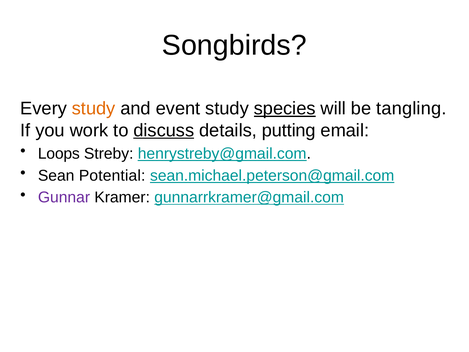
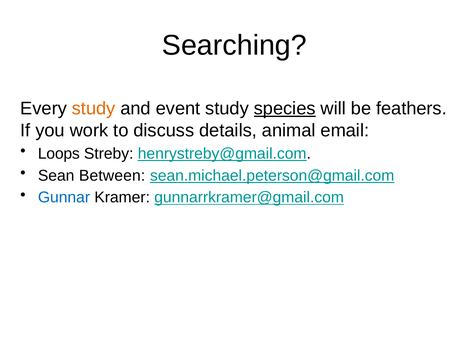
Songbirds: Songbirds -> Searching
tangling: tangling -> feathers
discuss underline: present -> none
putting: putting -> animal
Potential: Potential -> Between
Gunnar colour: purple -> blue
